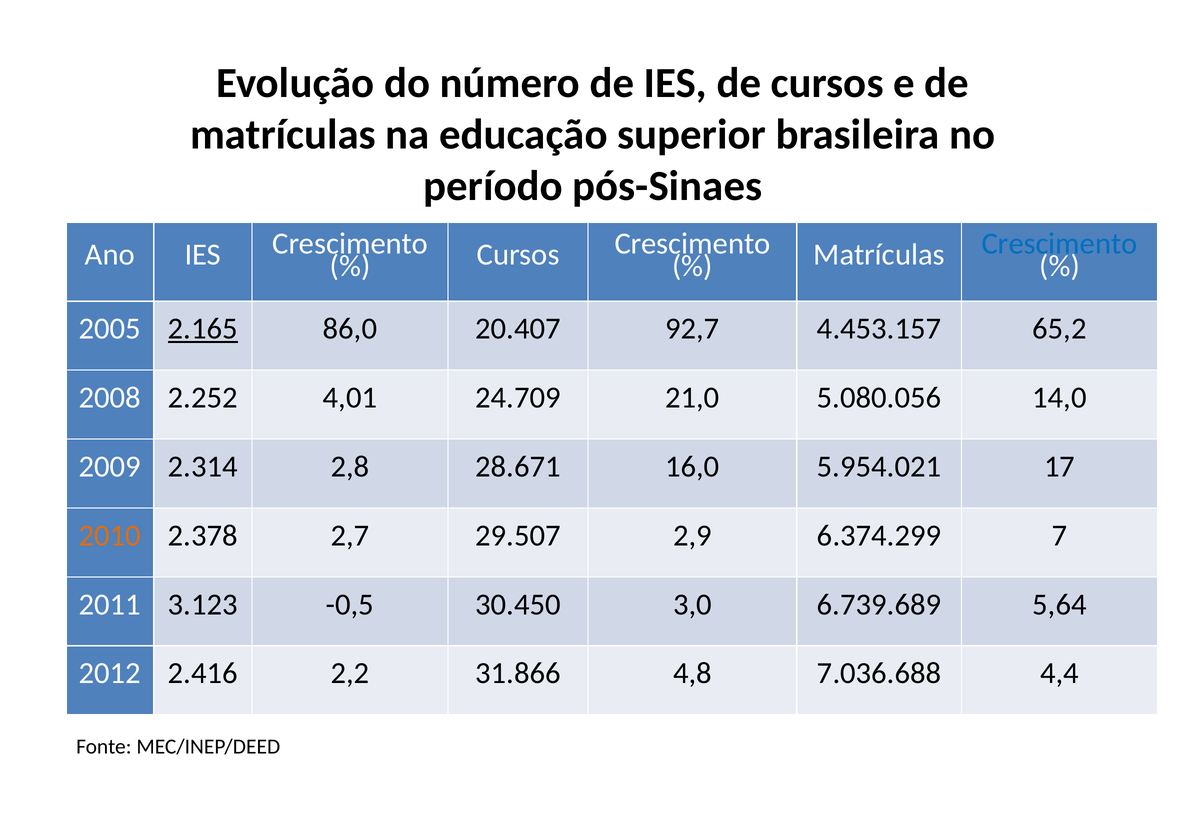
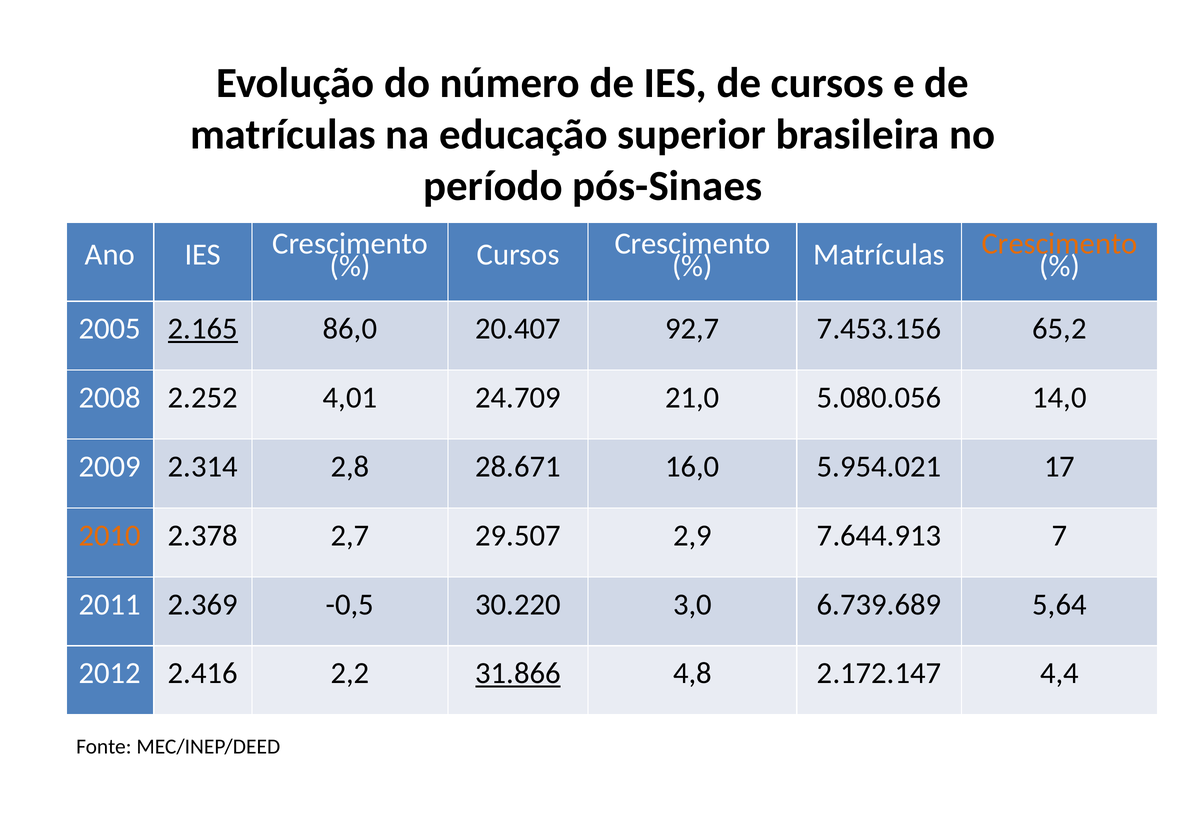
Crescimento at (1060, 243) colour: blue -> orange
4.453.157: 4.453.157 -> 7.453.156
6.374.299: 6.374.299 -> 7.644.913
3.123: 3.123 -> 2.369
30.450: 30.450 -> 30.220
31.866 underline: none -> present
7.036.688: 7.036.688 -> 2.172.147
